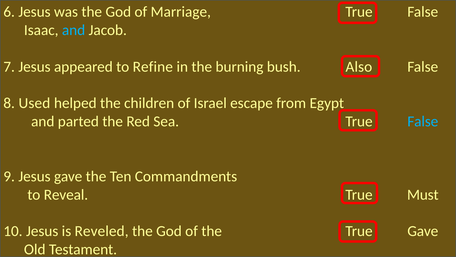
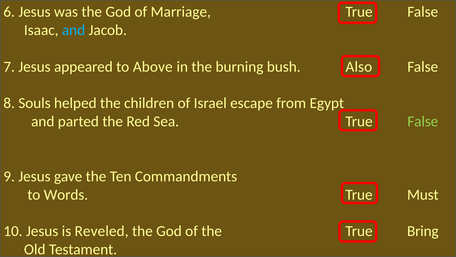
Refine: Refine -> Above
Used: Used -> Souls
False at (423, 121) colour: light blue -> light green
Reveal: Reveal -> Words
True Gave: Gave -> Bring
